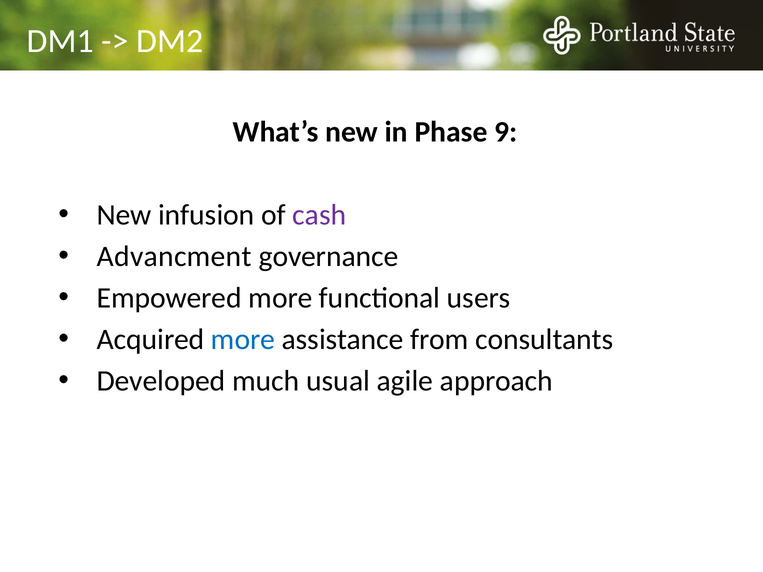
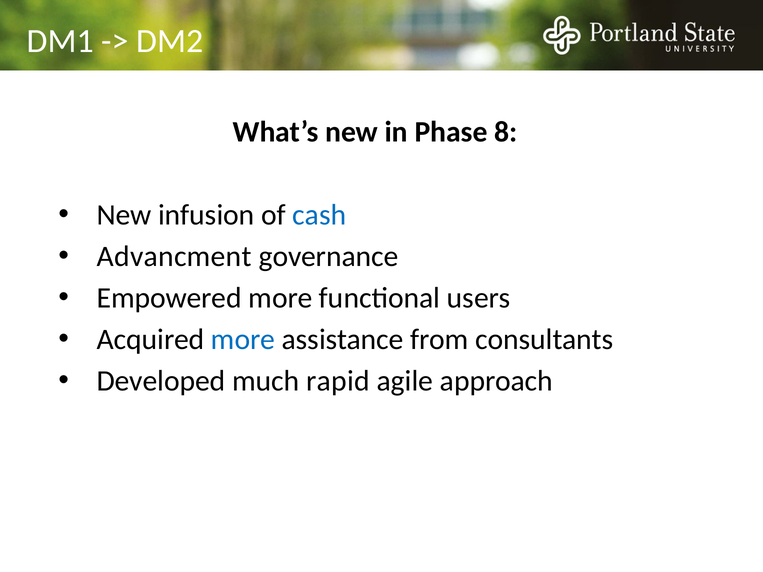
9: 9 -> 8
cash colour: purple -> blue
usual: usual -> rapid
